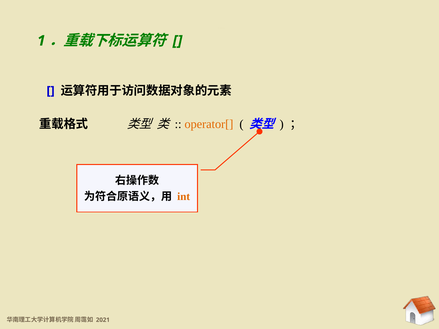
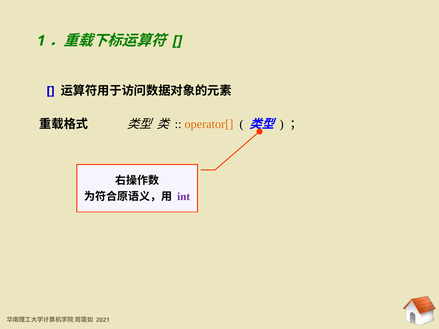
int colour: orange -> purple
